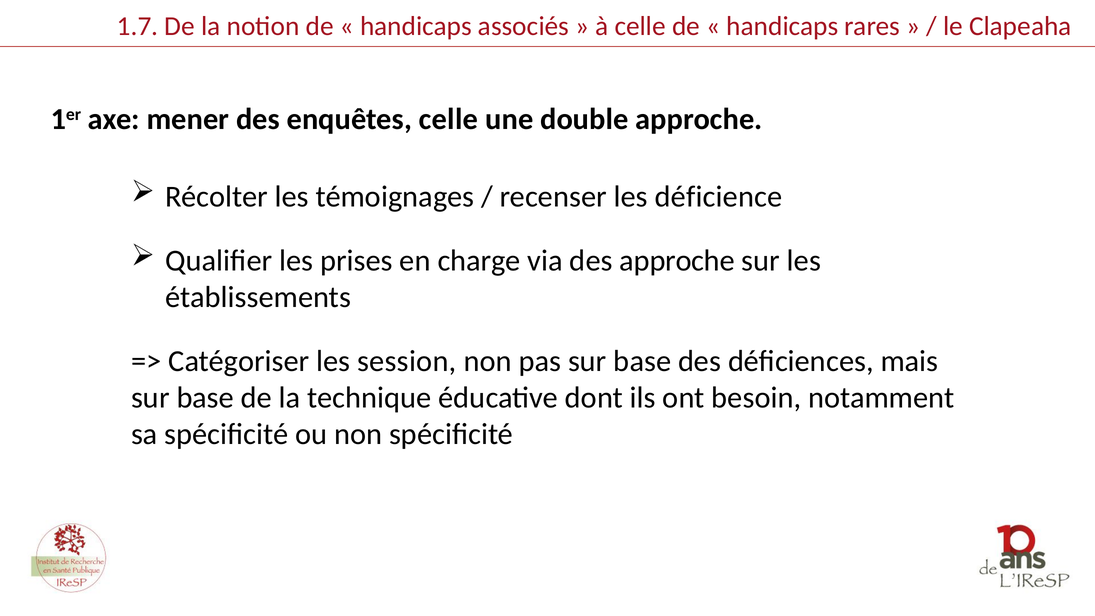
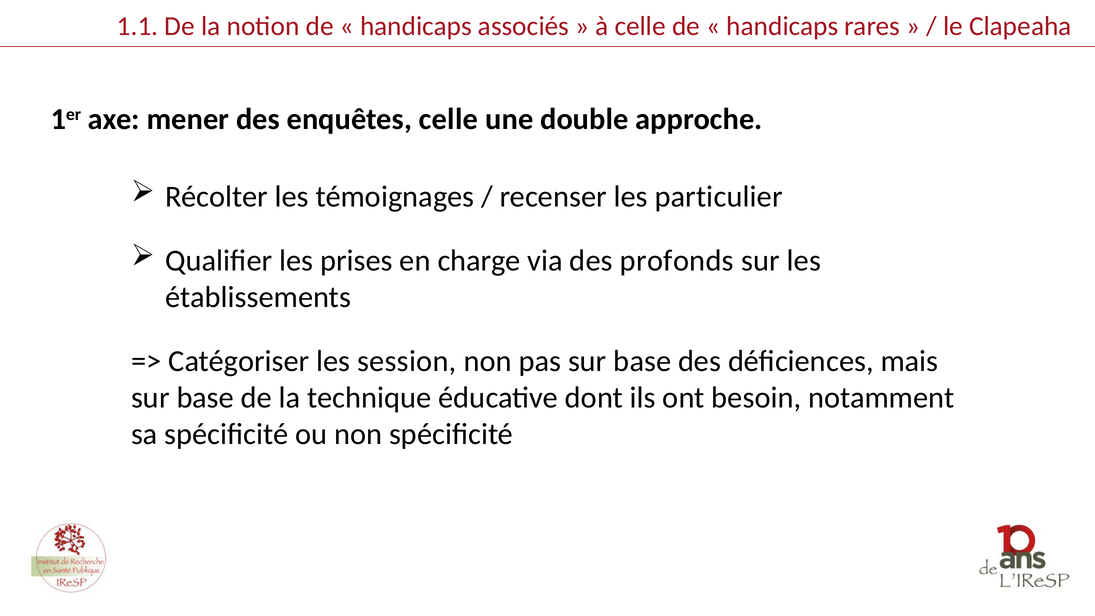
1.7: 1.7 -> 1.1
déficience: déficience -> particulier
des approche: approche -> profonds
